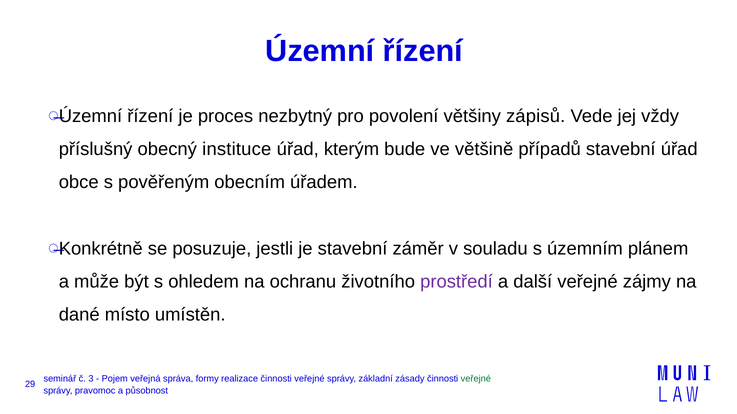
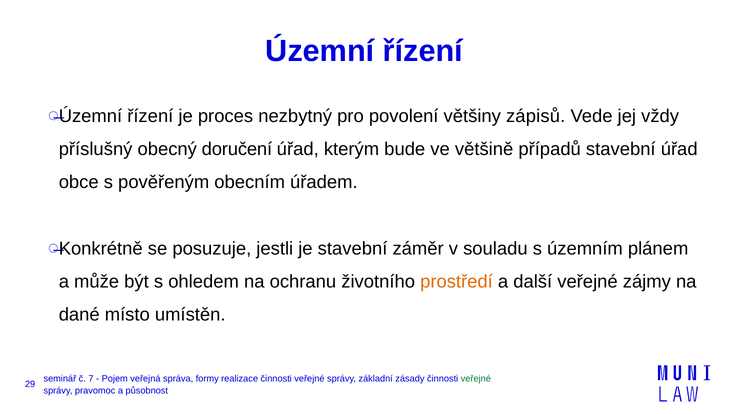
instituce: instituce -> doručení
prostředí colour: purple -> orange
3: 3 -> 7
